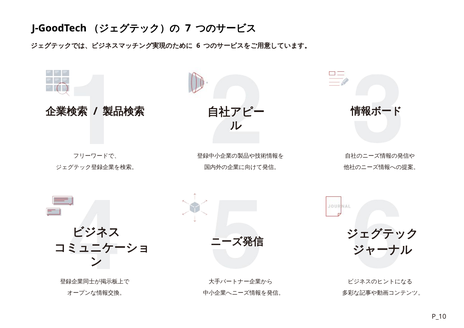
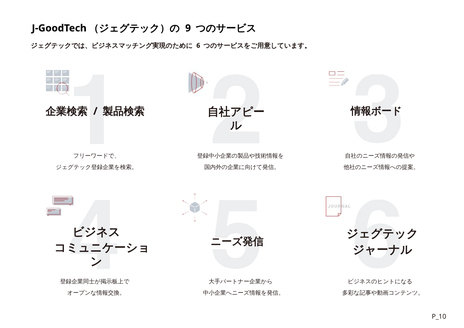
7: 7 -> 9
